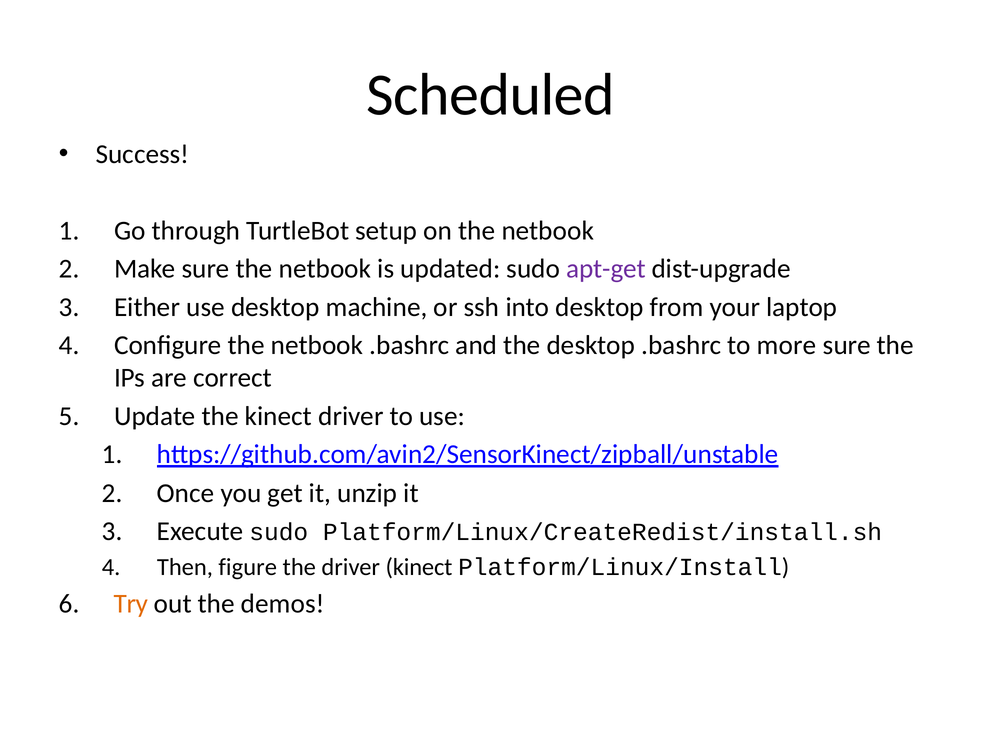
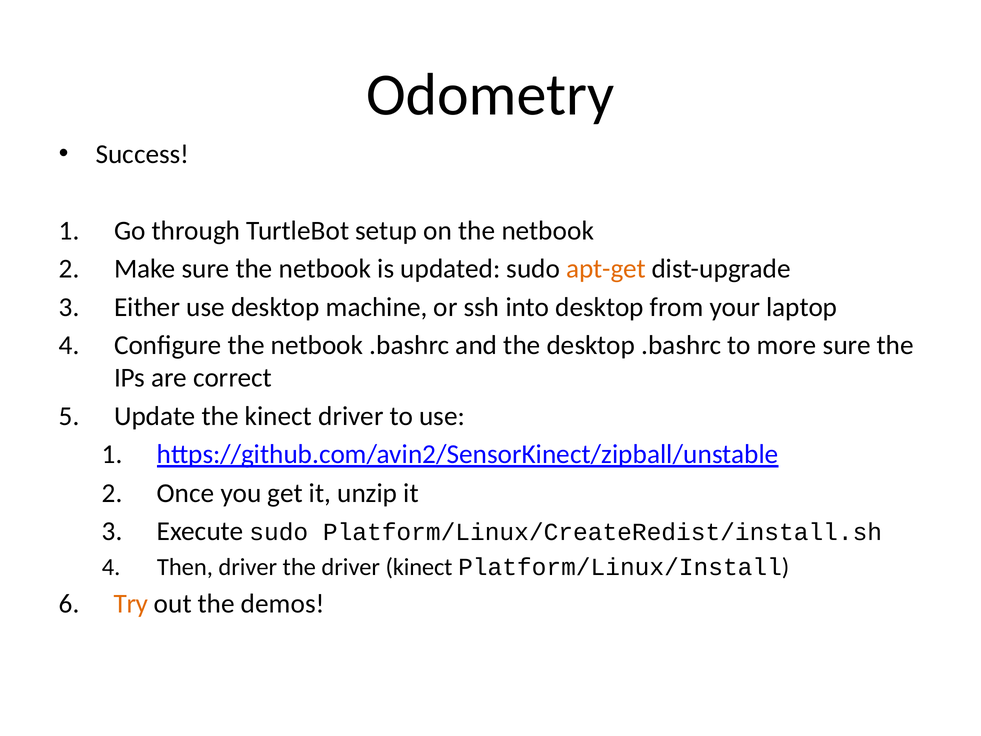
Scheduled: Scheduled -> Odometry
apt-get colour: purple -> orange
Then figure: figure -> driver
